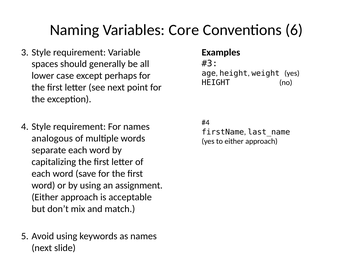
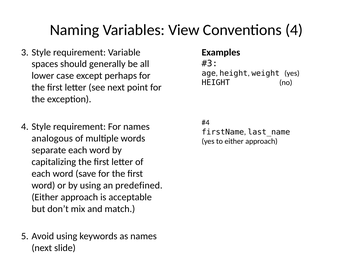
Core: Core -> View
Conventions 6: 6 -> 4
assignment: assignment -> predefined
